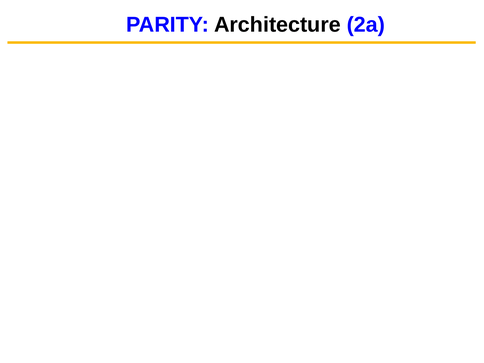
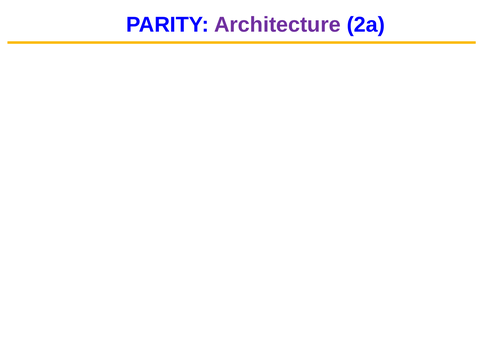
Architecture at (277, 25) colour: black -> purple
